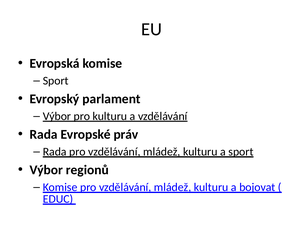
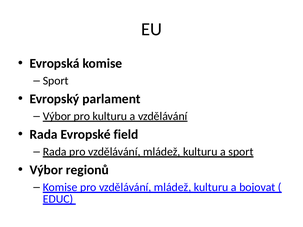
práv: práv -> field
